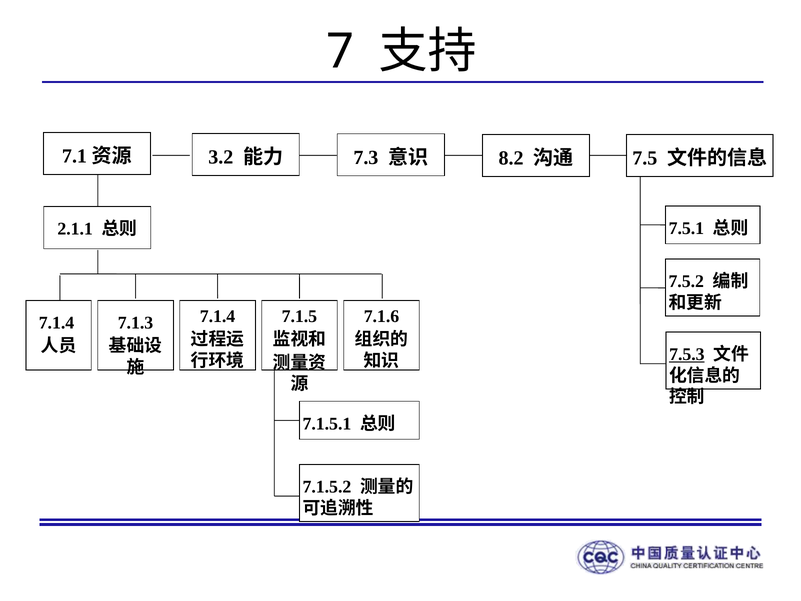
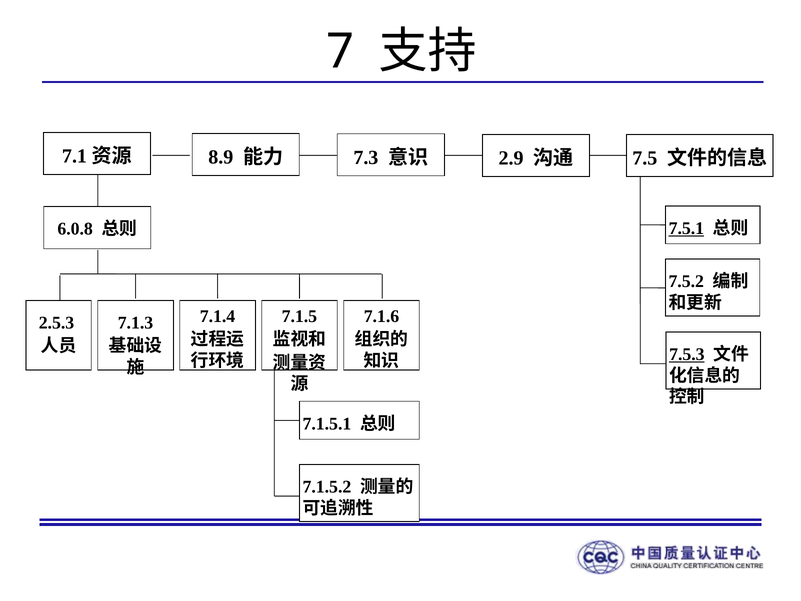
3.2: 3.2 -> 8.9
8.2: 8.2 -> 2.9
7.5.1 underline: none -> present
2.1.1: 2.1.1 -> 6.0.8
7.1.4 at (56, 323): 7.1.4 -> 2.5.3
